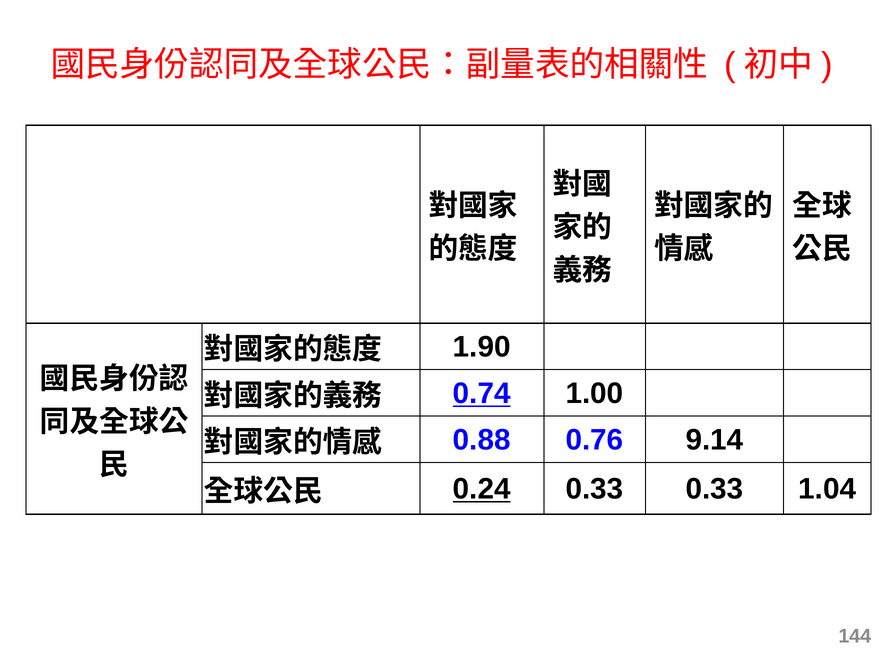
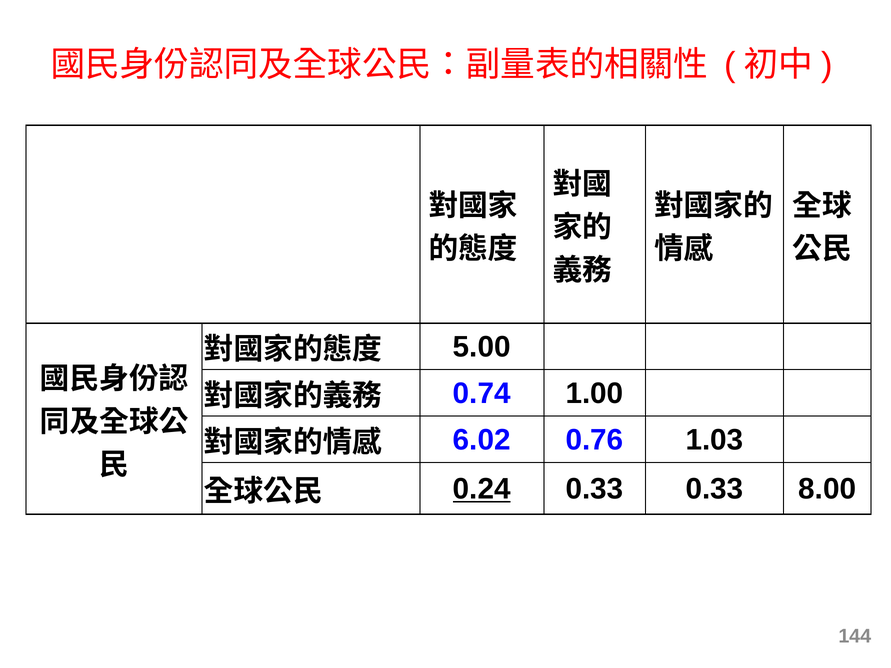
1.90: 1.90 -> 5.00
0.74 underline: present -> none
0.88: 0.88 -> 6.02
9.14: 9.14 -> 1.03
1.04: 1.04 -> 8.00
